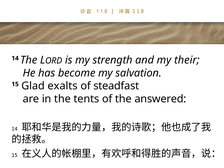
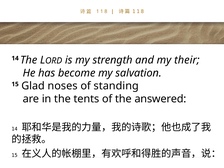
exalts: exalts -> noses
steadfast: steadfast -> standing
